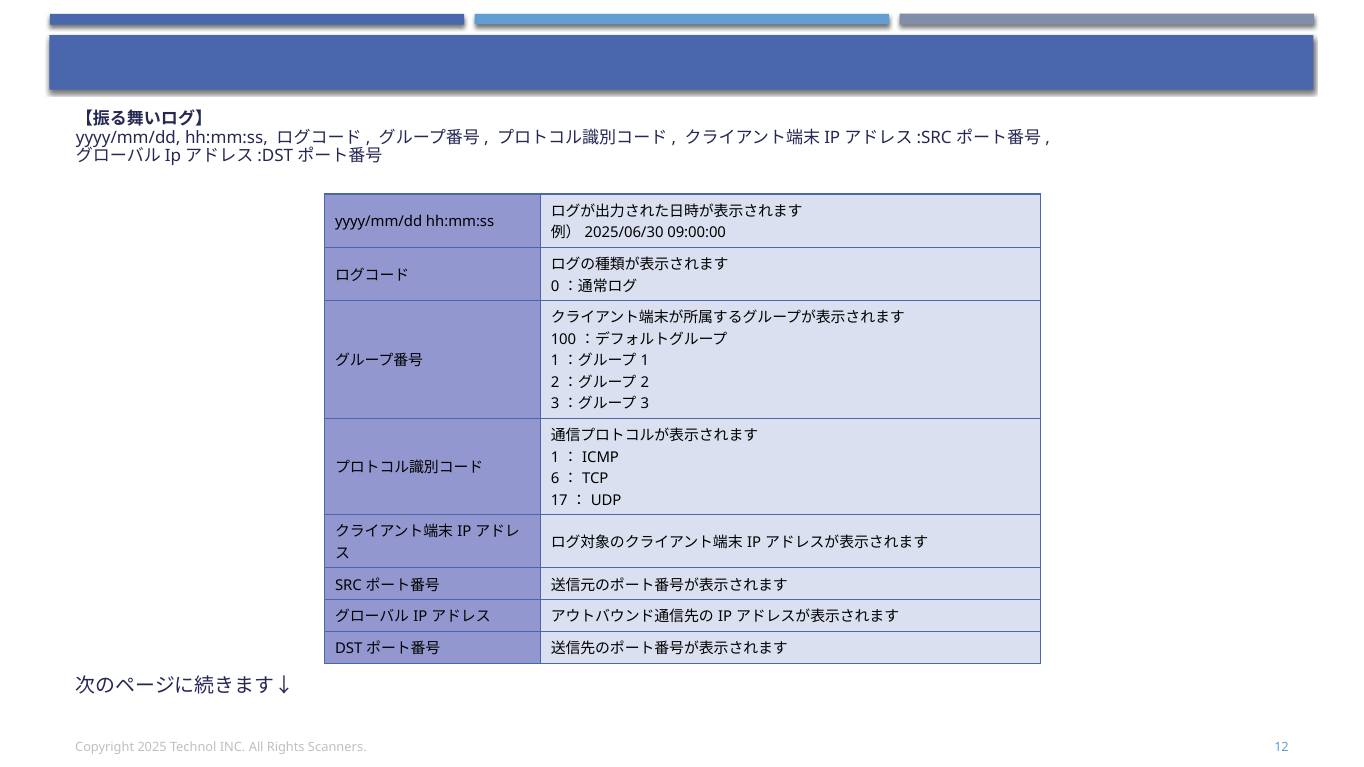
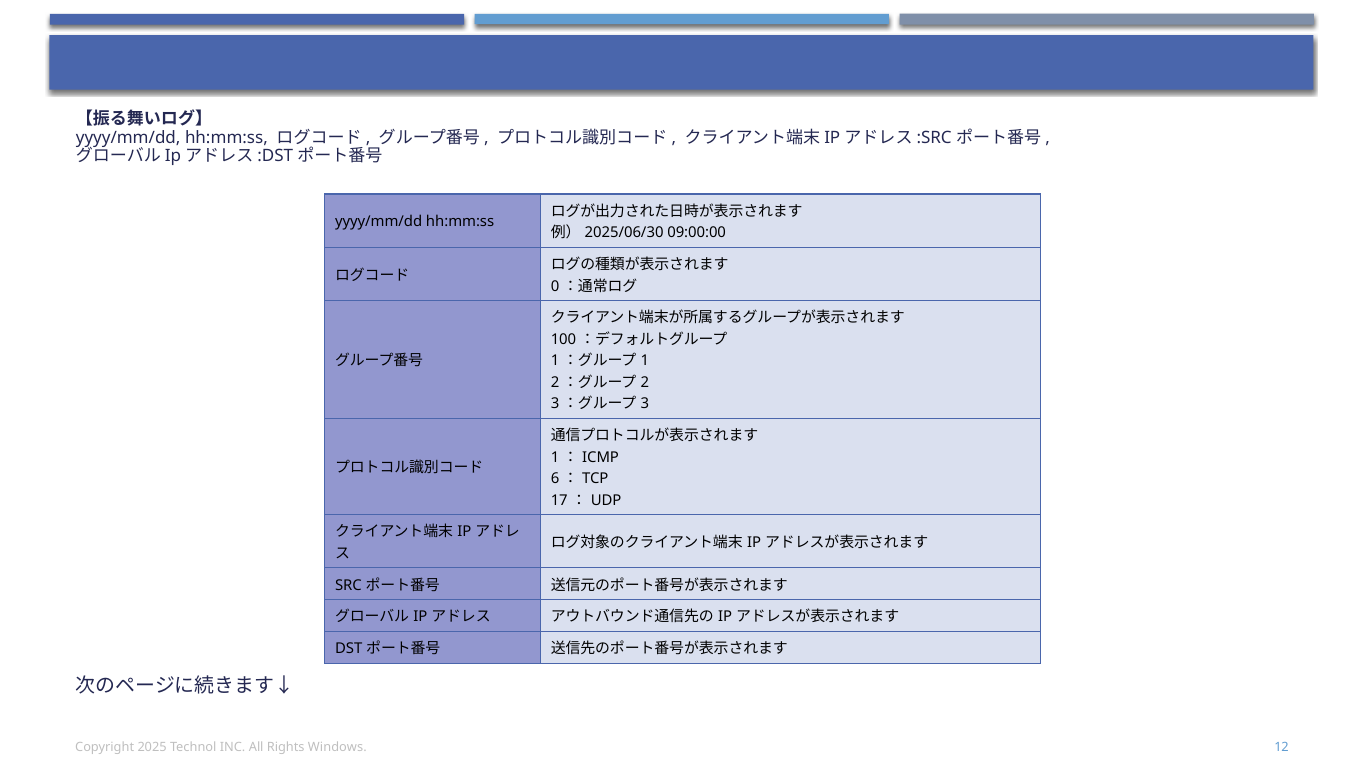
Scanners: Scanners -> Windows
